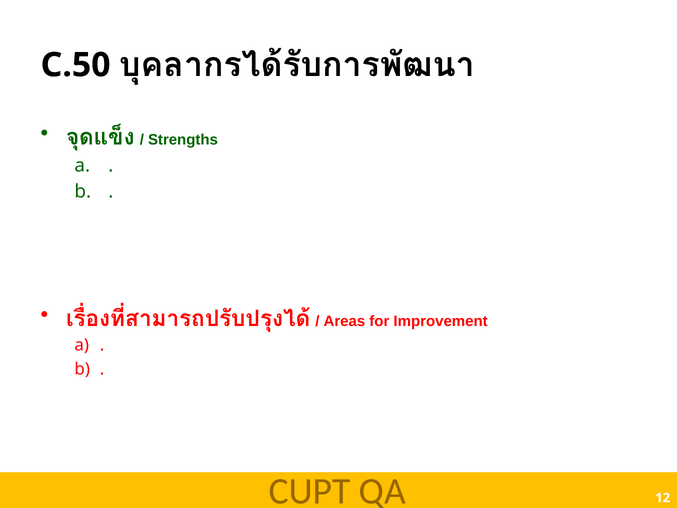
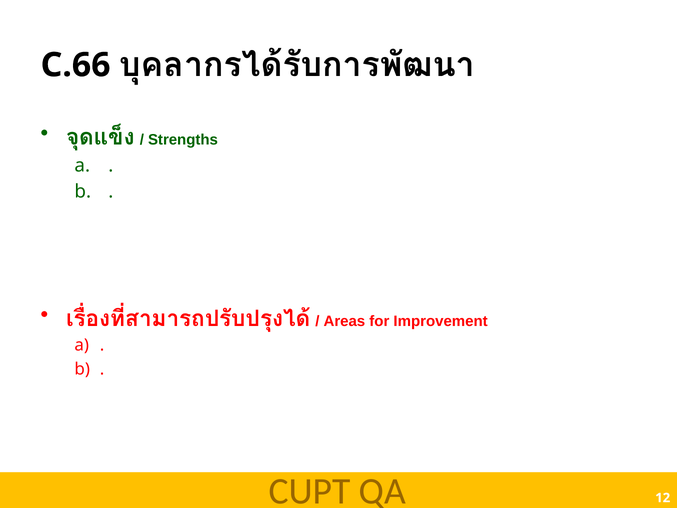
C.50: C.50 -> C.66
